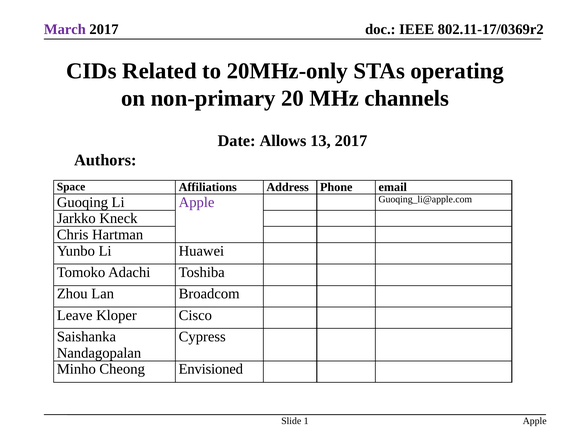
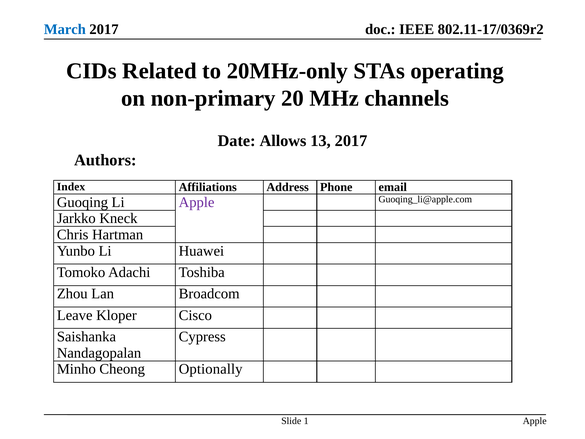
March colour: purple -> blue
Space: Space -> Index
Envisioned: Envisioned -> Optionally
